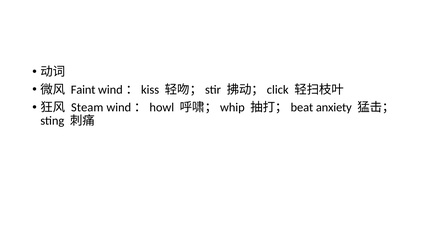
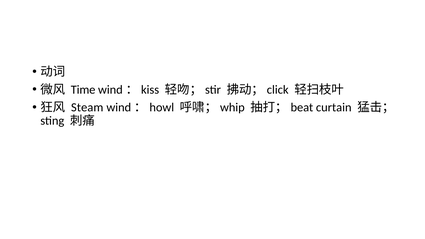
Faint: Faint -> Time
anxiety: anxiety -> curtain
